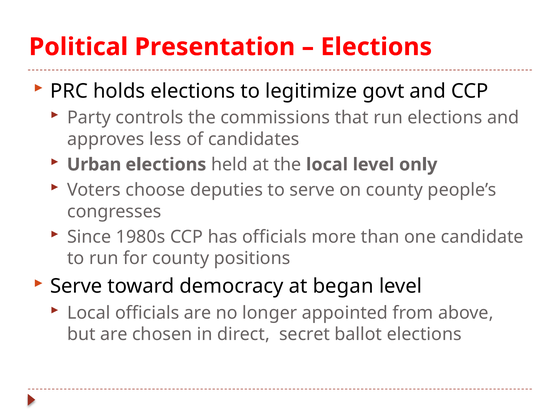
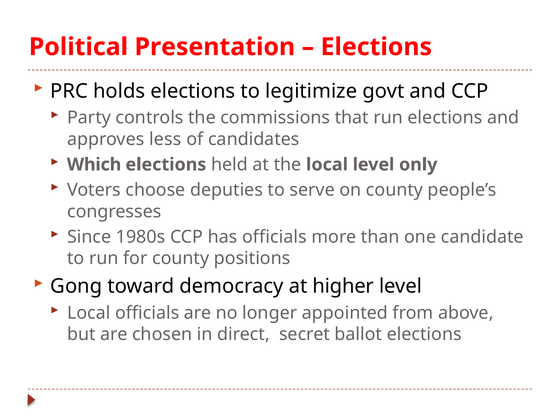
Urban: Urban -> Which
Serve at (76, 286): Serve -> Gong
began: began -> higher
